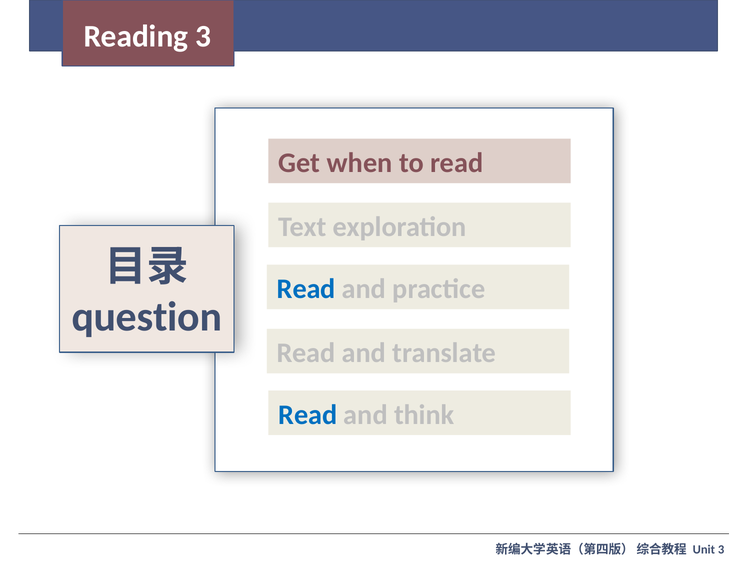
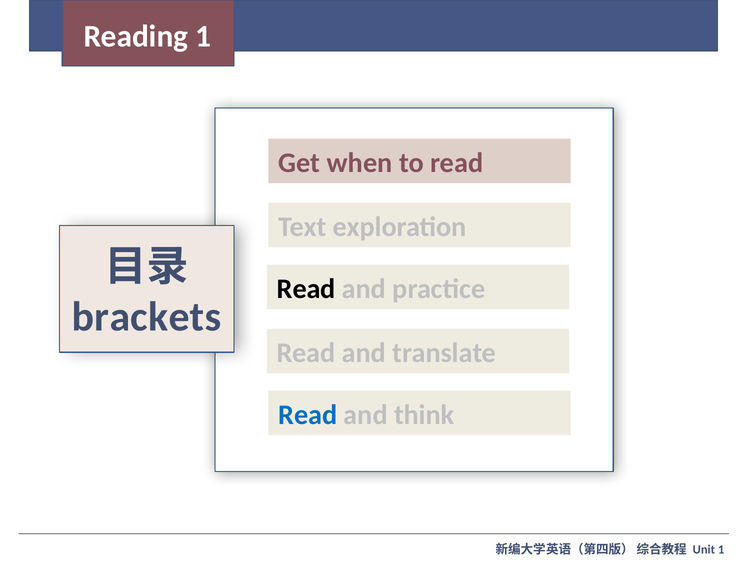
Reading 3: 3 -> 1
Read at (306, 289) colour: blue -> black
question: question -> brackets
3 at (721, 549): 3 -> 1
